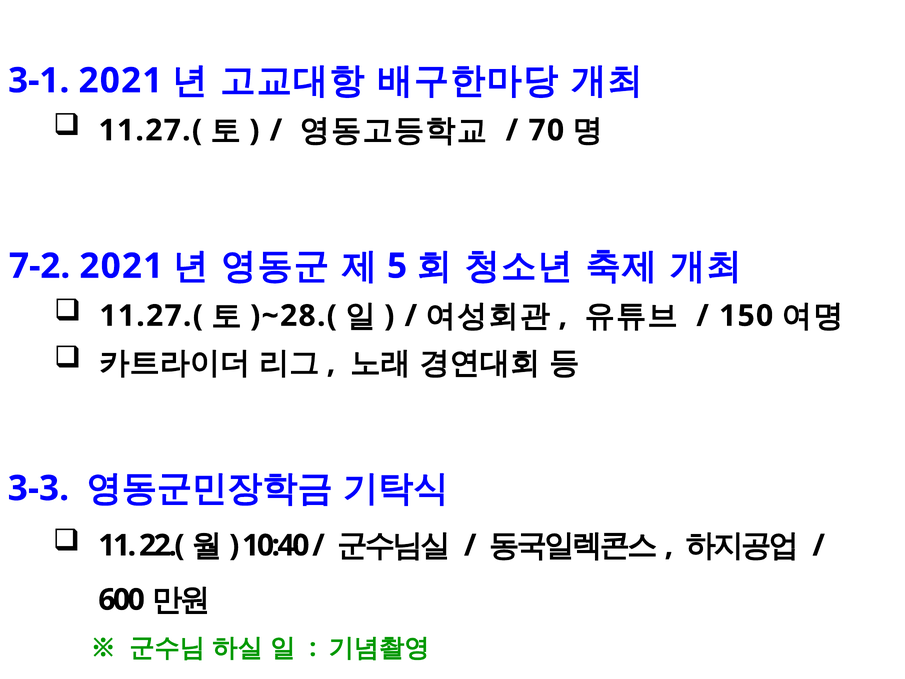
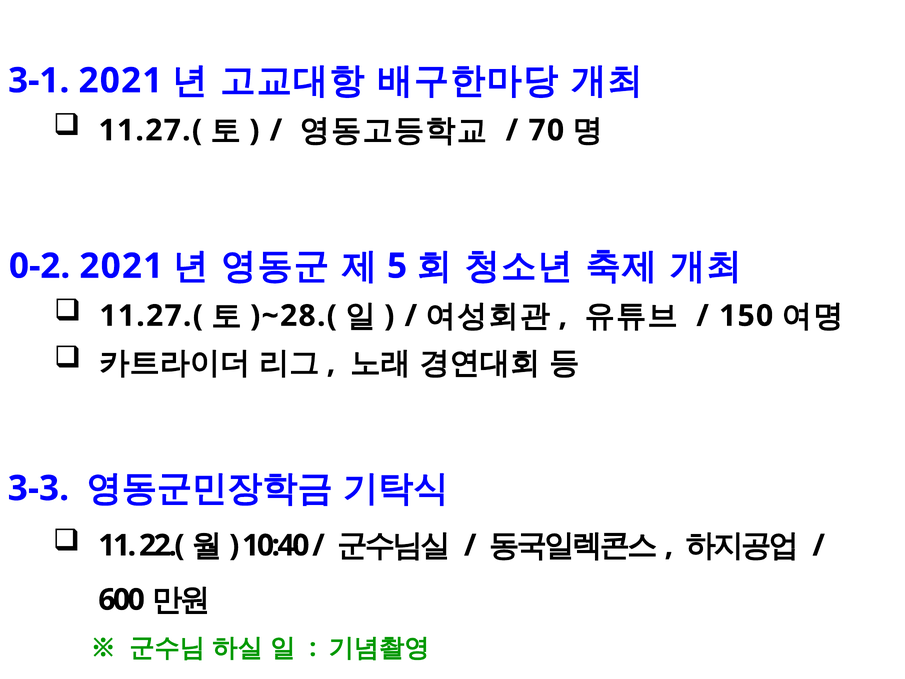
7-2: 7-2 -> 0-2
